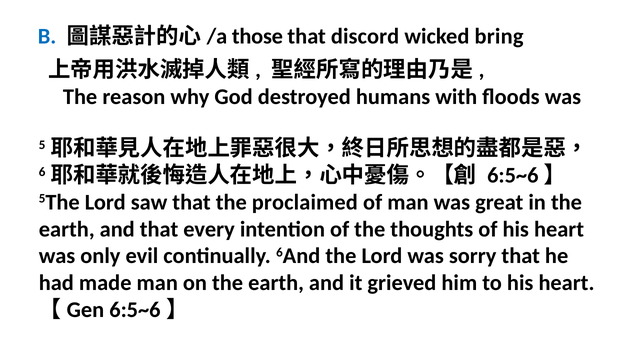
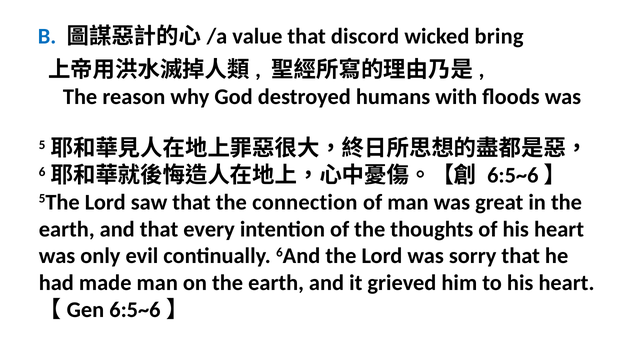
those: those -> value
proclaimed: proclaimed -> connection
